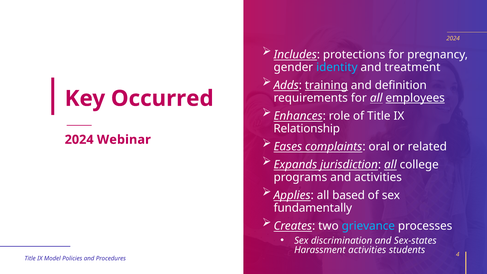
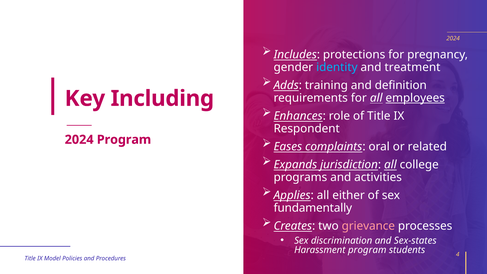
training underline: present -> none
Occurred: Occurred -> Including
Relationship: Relationship -> Respondent
2024 Webinar: Webinar -> Program
based: based -> either
grievance colour: light blue -> pink
Harassment activities: activities -> program
